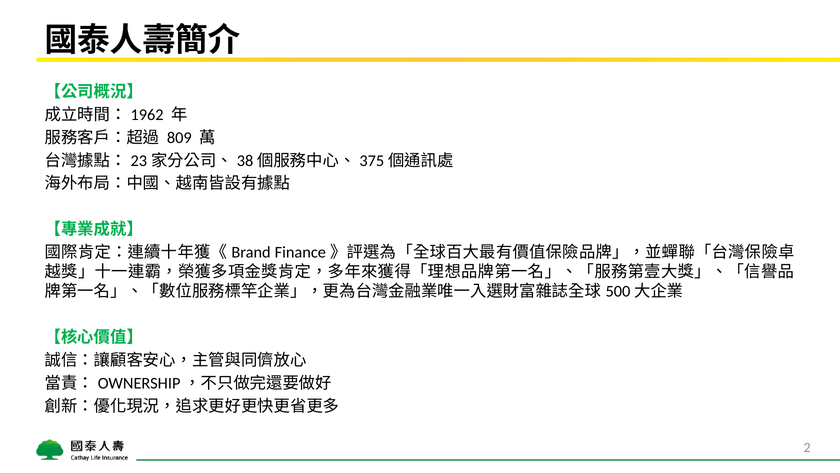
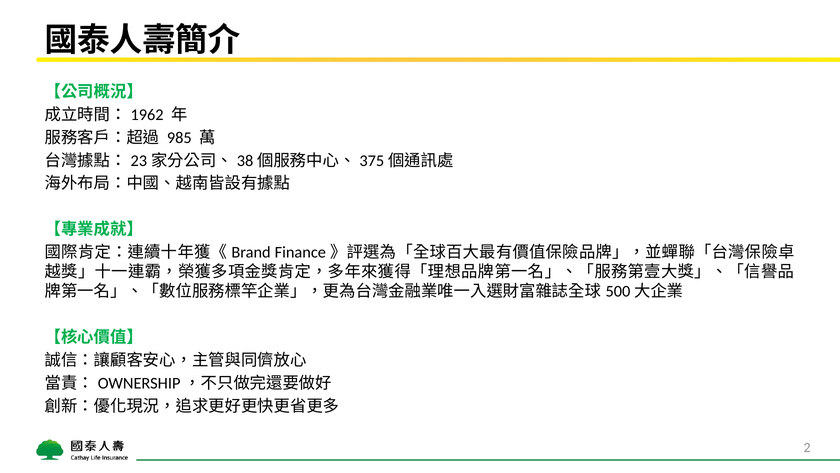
809: 809 -> 985
